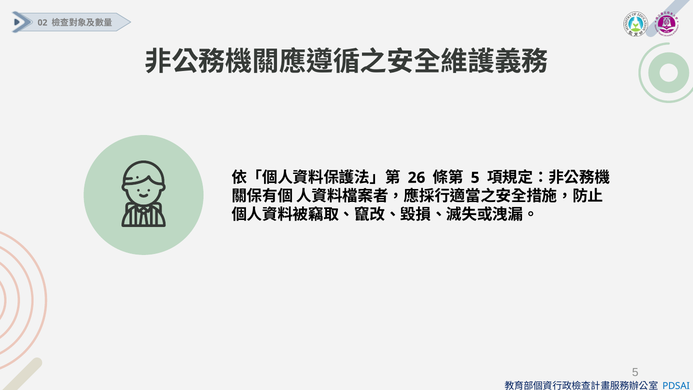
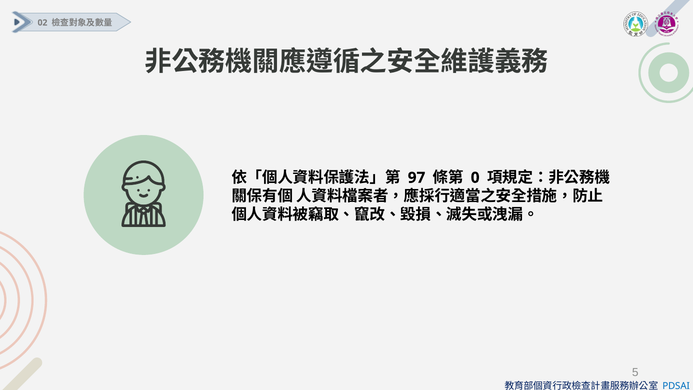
26: 26 -> 97
5 at (475, 178): 5 -> 0
